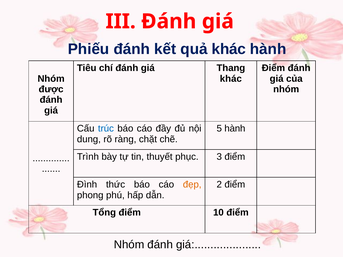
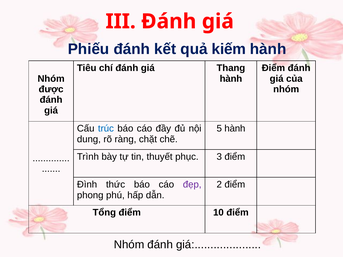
quả khác: khác -> kiếm
khác at (231, 79): khác -> hành
đẹp colour: orange -> purple
